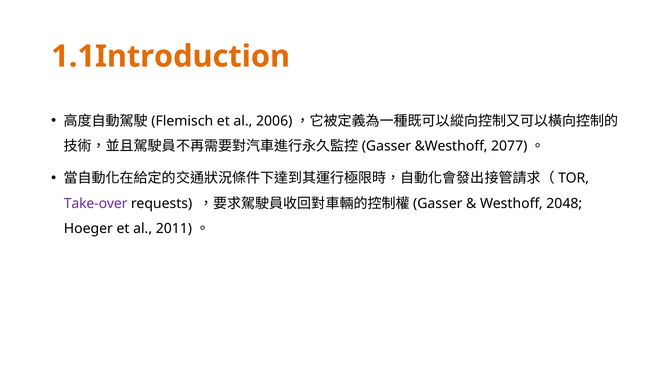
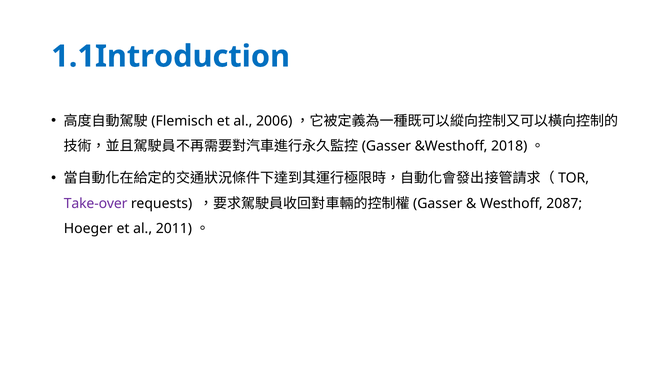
1.1Introduction colour: orange -> blue
2077: 2077 -> 2018
2048: 2048 -> 2087
